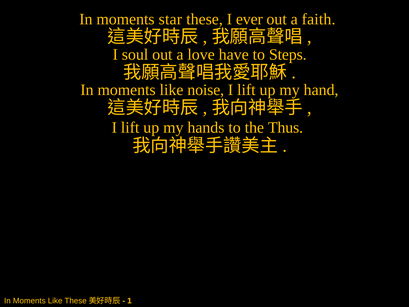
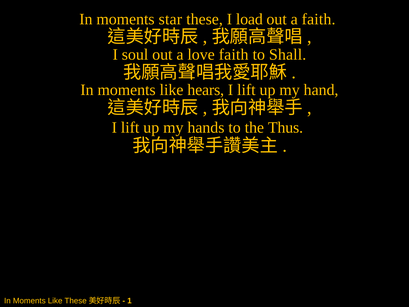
ever: ever -> load
love have: have -> faith
Steps: Steps -> Shall
noise: noise -> hears
